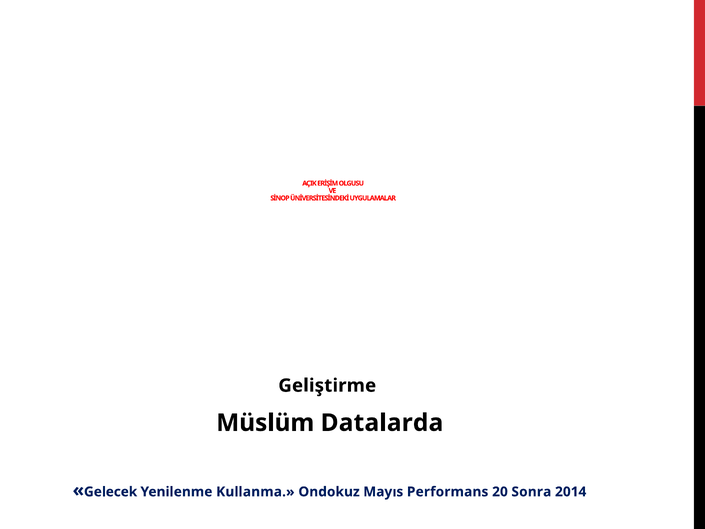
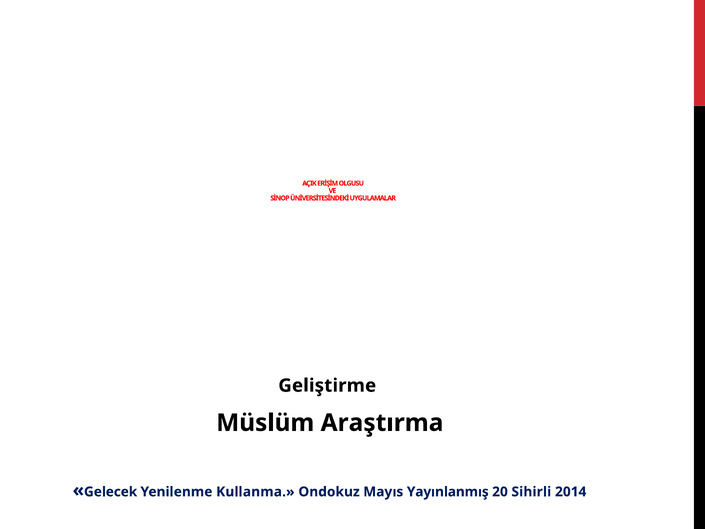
Datalarda: Datalarda -> Araştırma
Performans: Performans -> Yayınlanmış
Sonra: Sonra -> Sihirli
